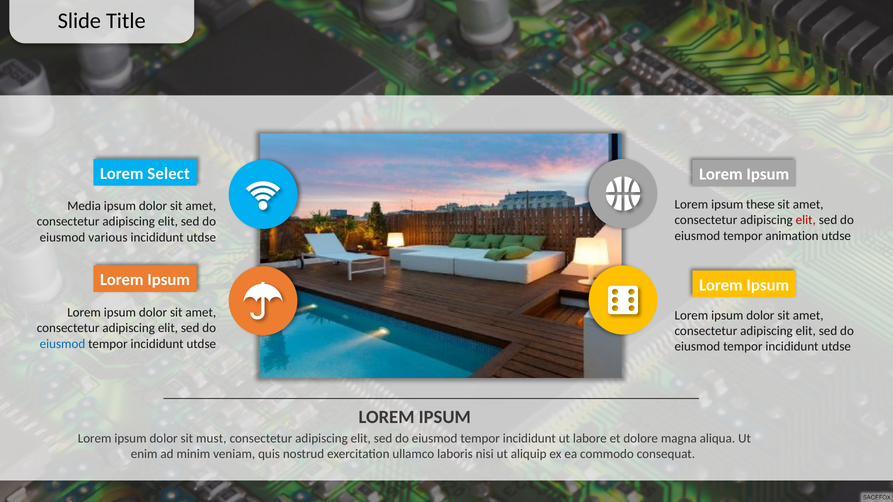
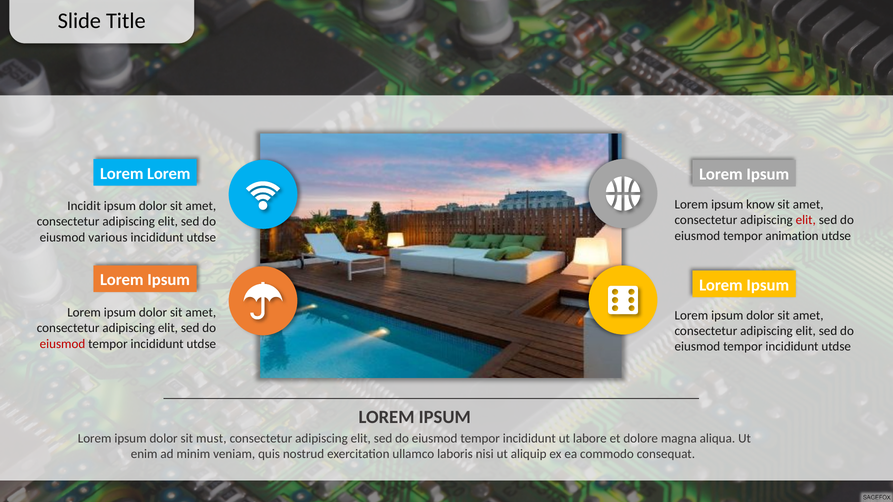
Select at (169, 174): Select -> Lorem
these: these -> know
Media: Media -> Incidit
eiusmod at (62, 344) colour: blue -> red
